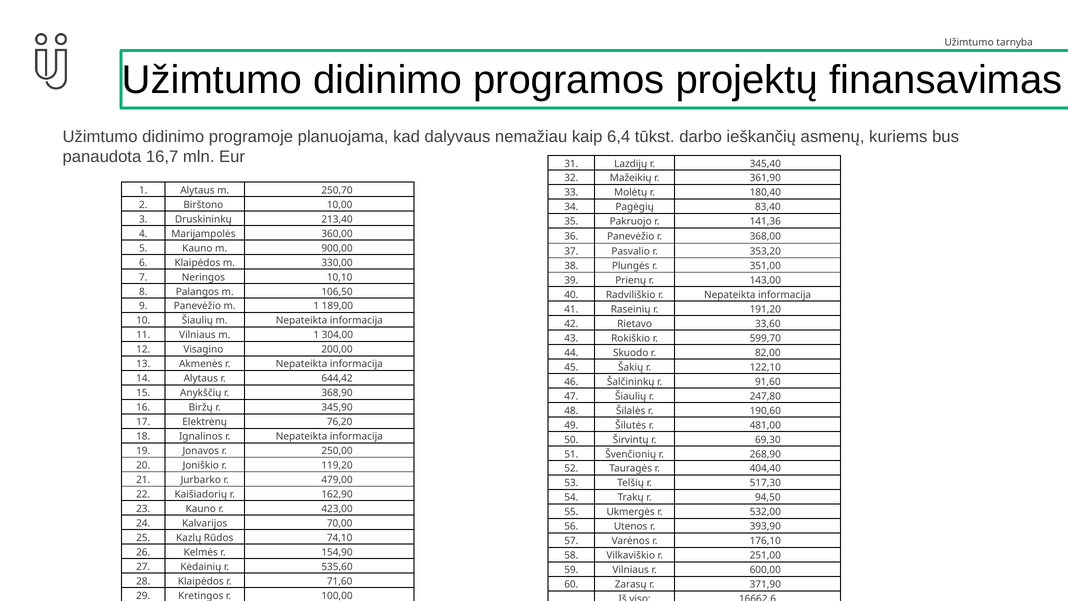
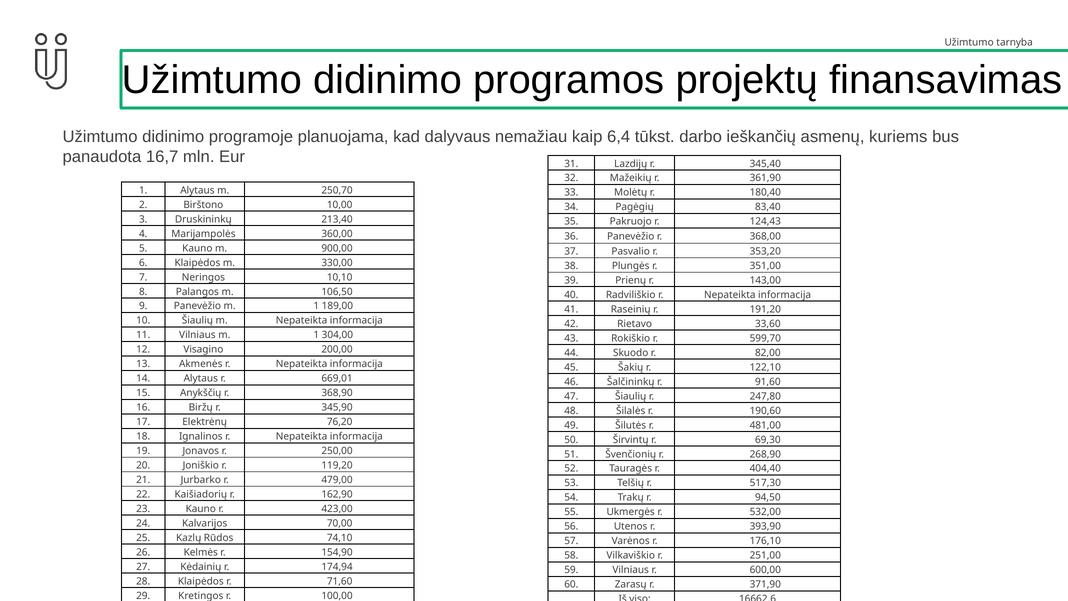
141,36: 141,36 -> 124,43
644,42: 644,42 -> 669,01
535,60: 535,60 -> 174,94
